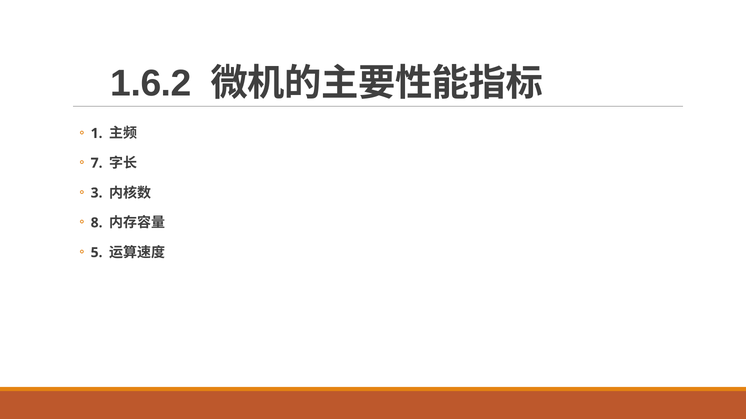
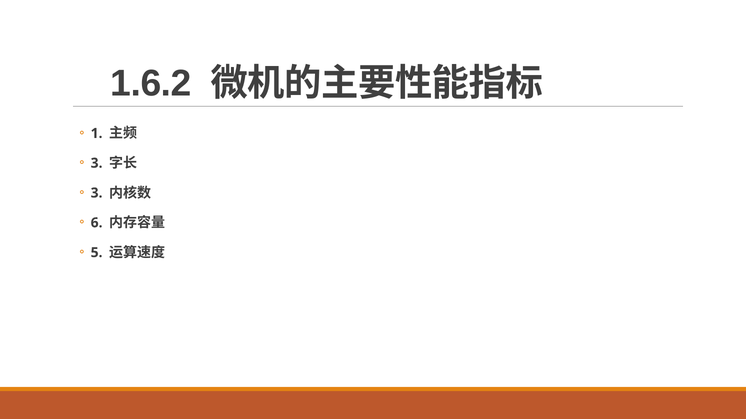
7 at (97, 163): 7 -> 3
8: 8 -> 6
